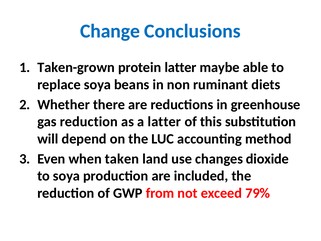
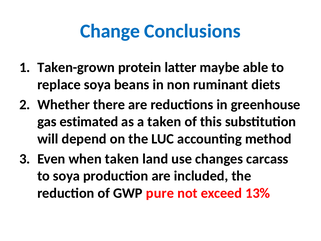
gas reduction: reduction -> estimated
a latter: latter -> taken
dioxide: dioxide -> carcass
from: from -> pure
79%: 79% -> 13%
